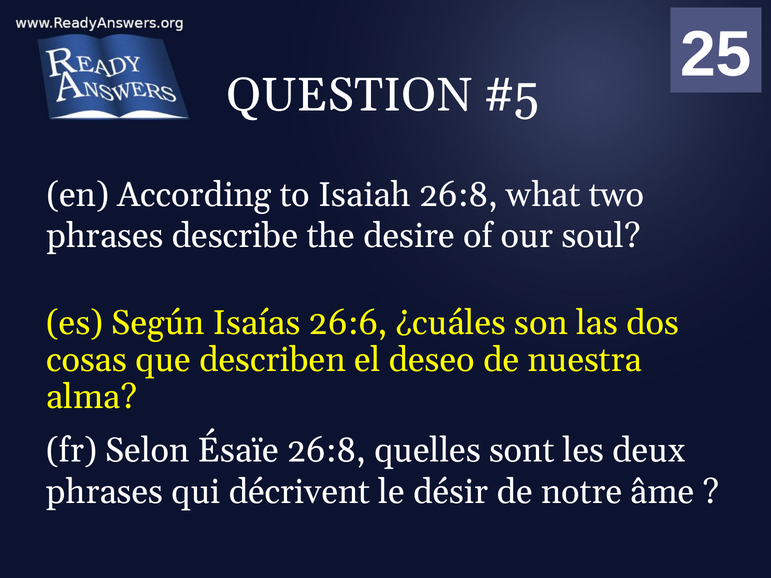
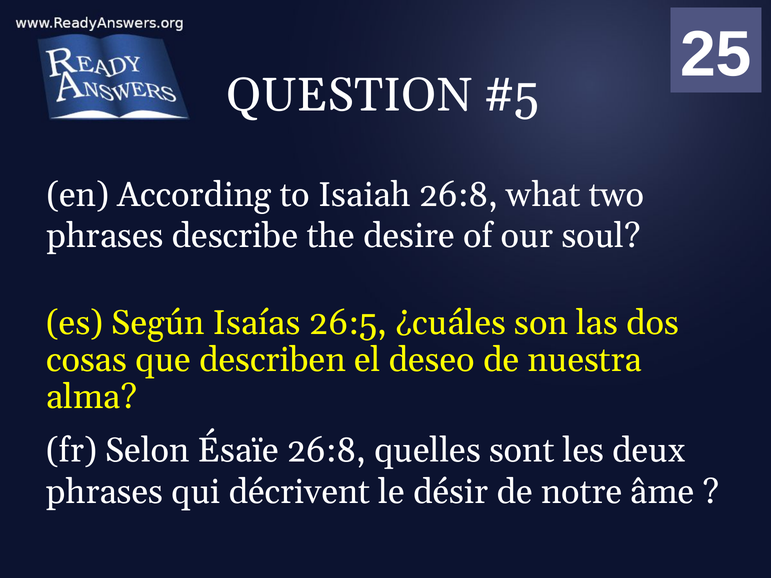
26:6: 26:6 -> 26:5
